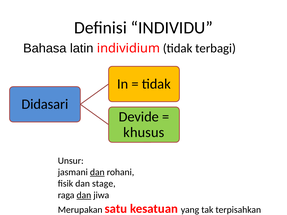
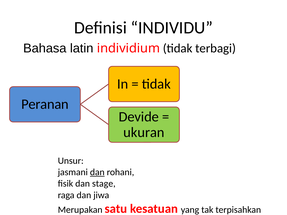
Didasari: Didasari -> Peranan
khusus: khusus -> ukuran
dan at (84, 195) underline: present -> none
